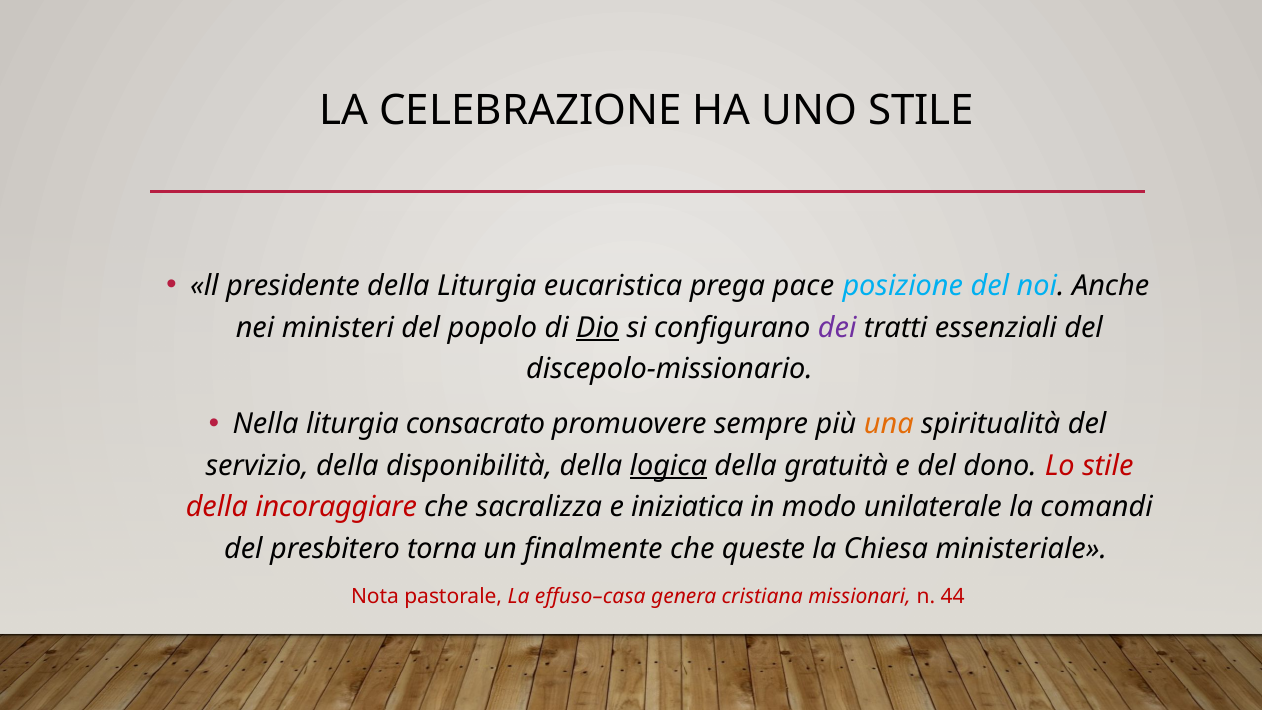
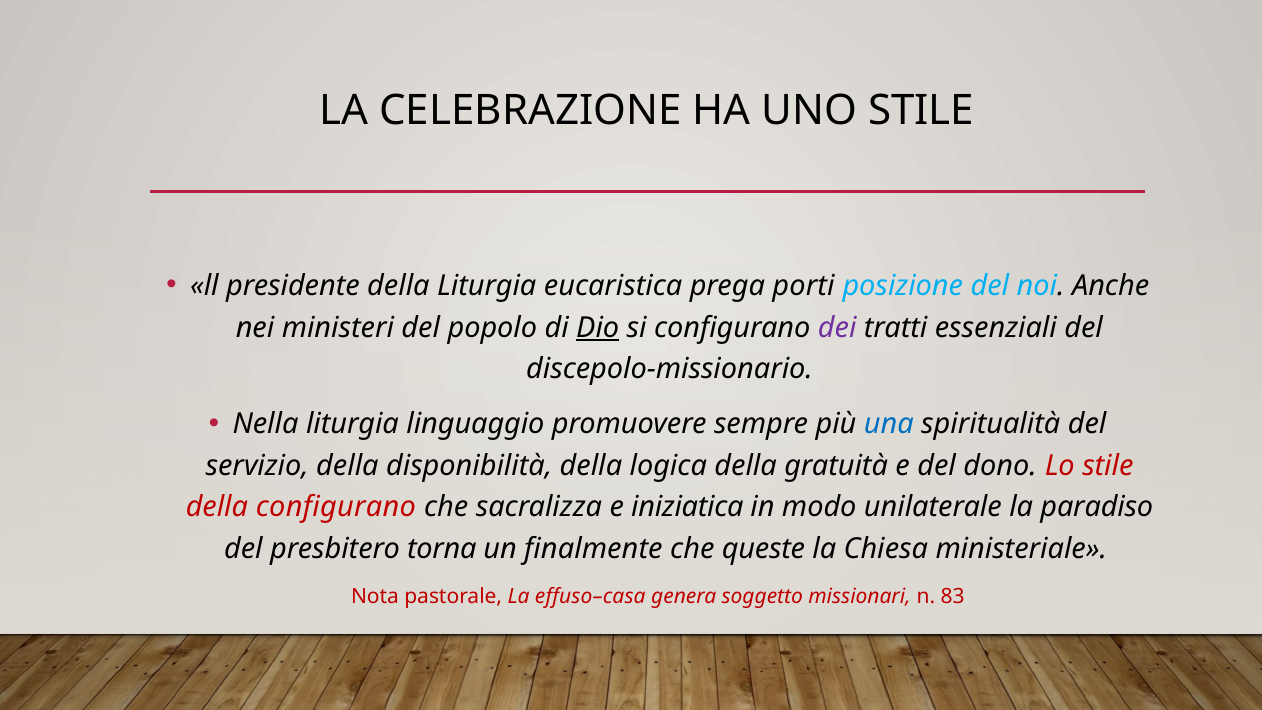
pace: pace -> porti
consacrato: consacrato -> linguaggio
una colour: orange -> blue
logica underline: present -> none
della incoraggiare: incoraggiare -> configurano
comandi: comandi -> paradiso
cristiana: cristiana -> soggetto
44: 44 -> 83
